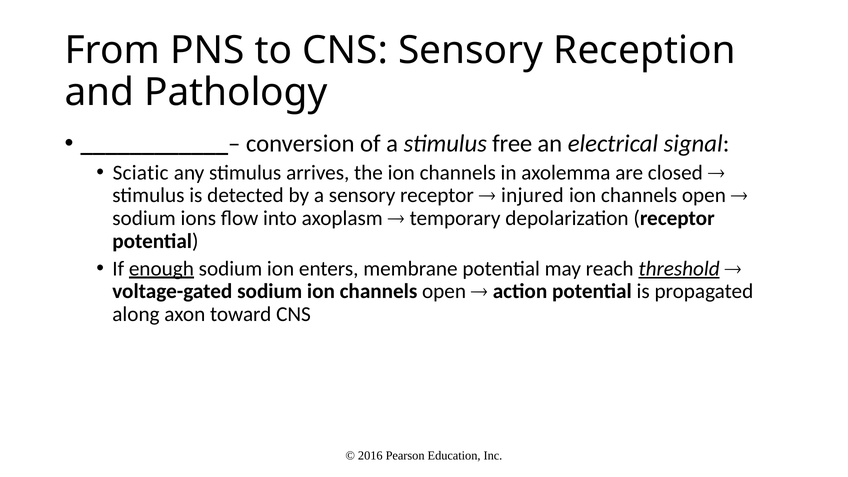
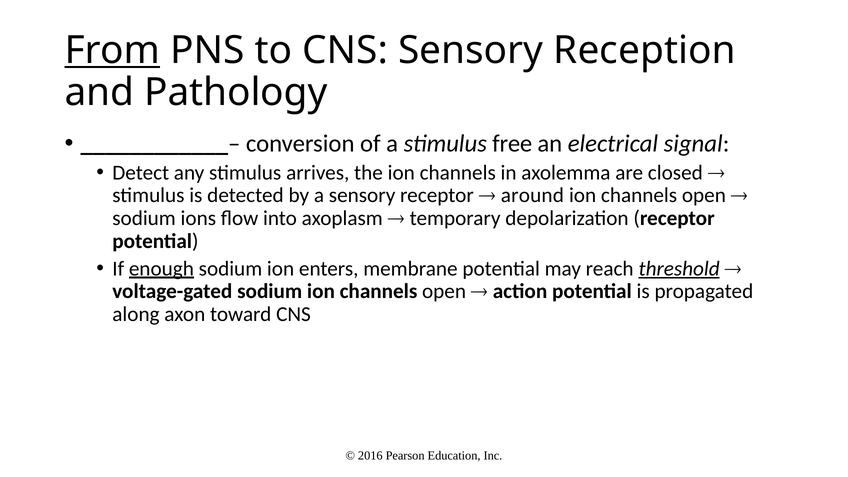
From underline: none -> present
Sciatic: Sciatic -> Detect
injured: injured -> around
